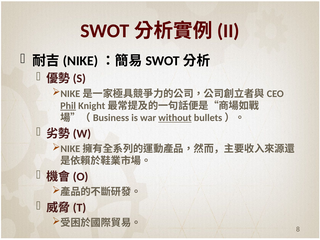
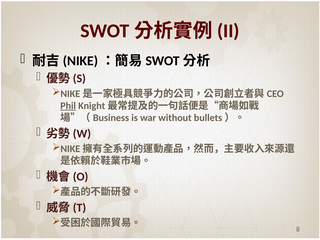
without underline: present -> none
